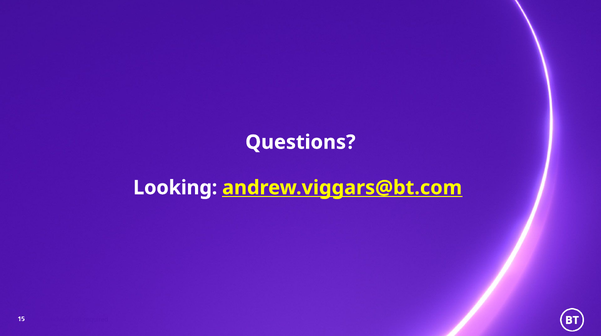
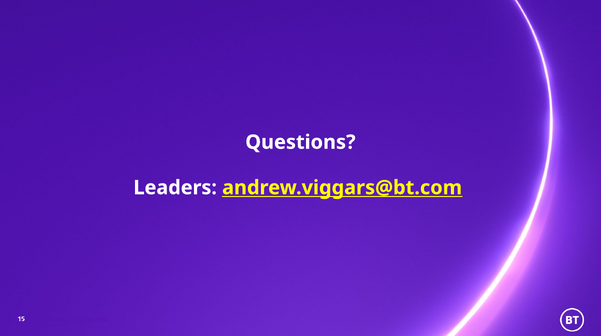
Looking: Looking -> Leaders
